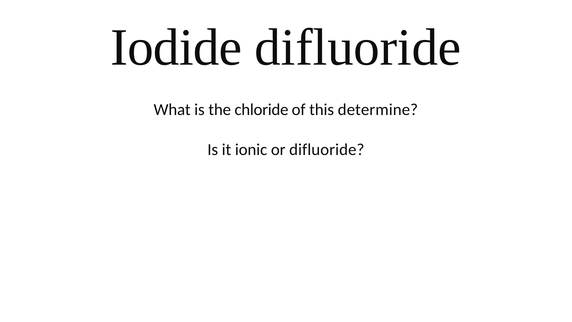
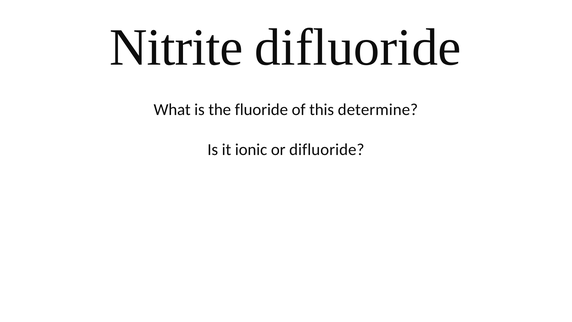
Iodide: Iodide -> Nitrite
chloride: chloride -> fluoride
